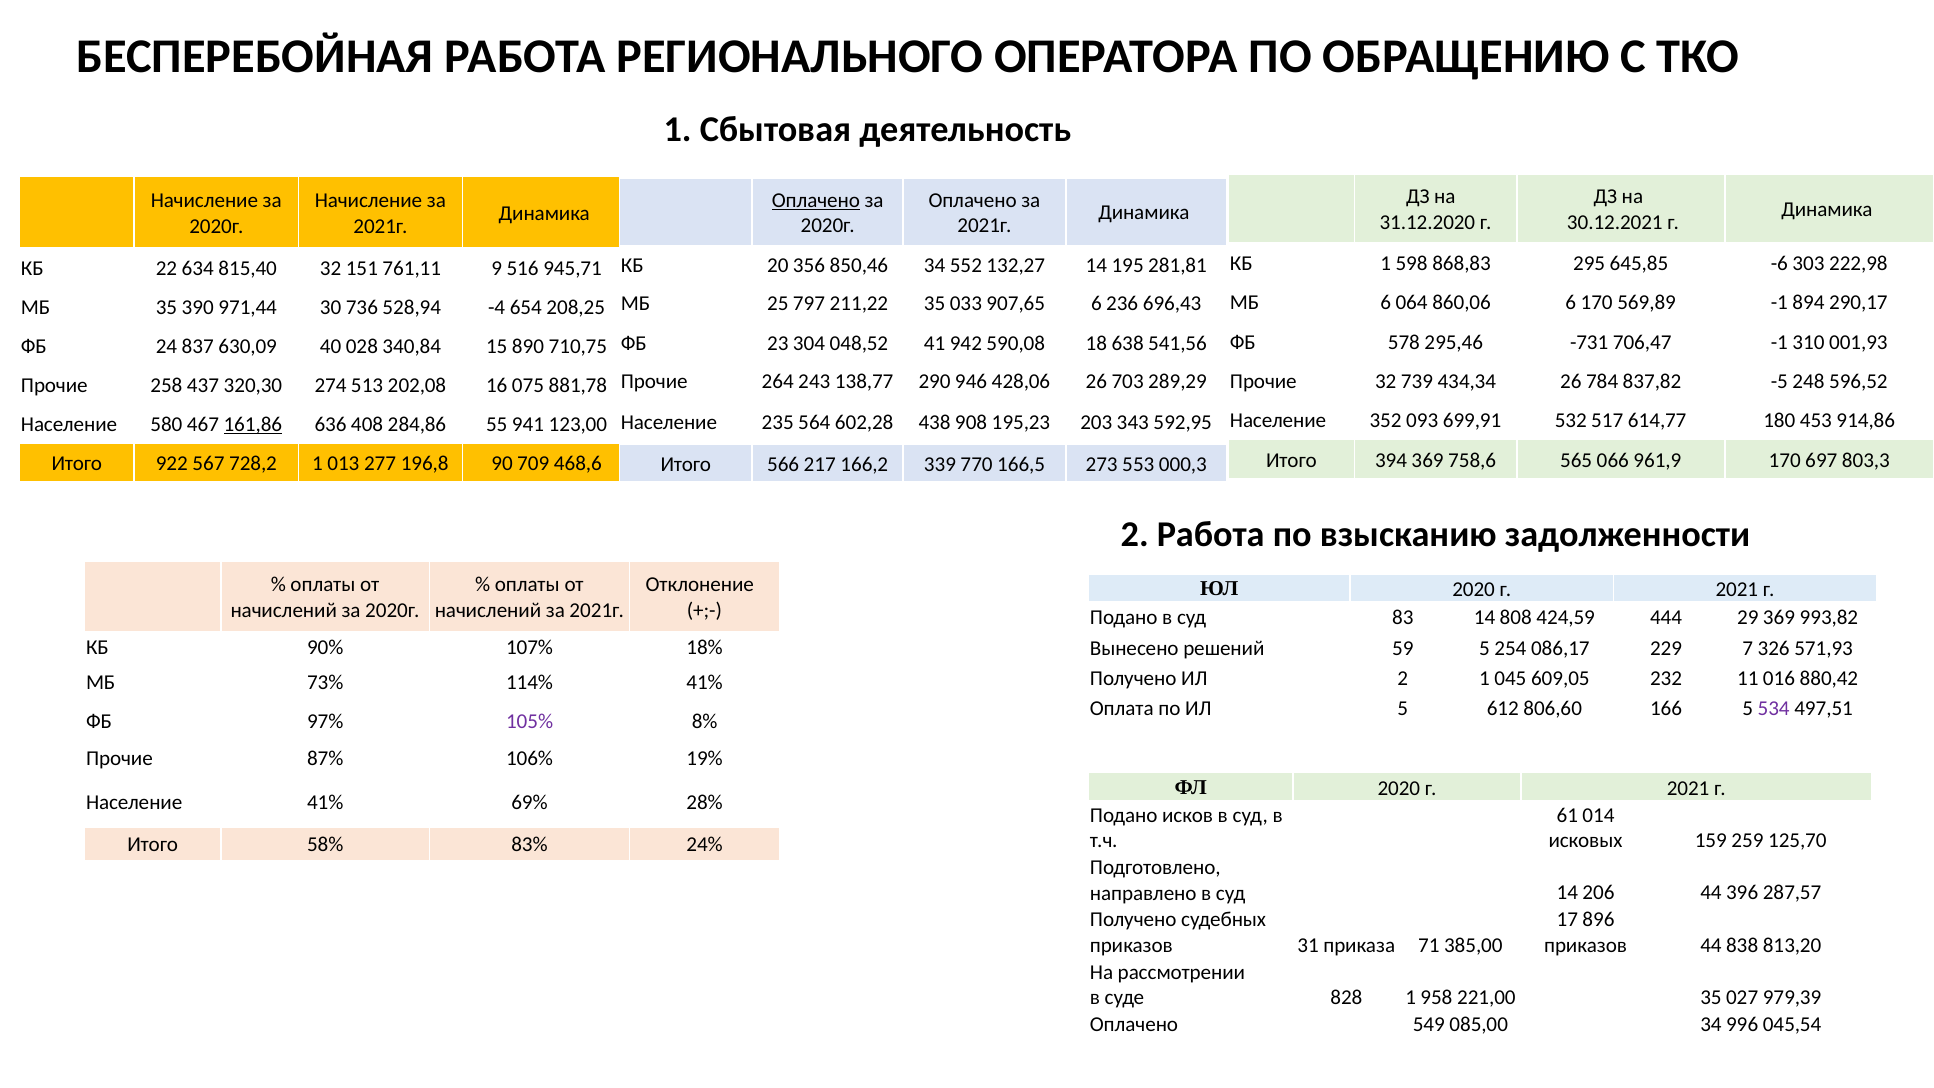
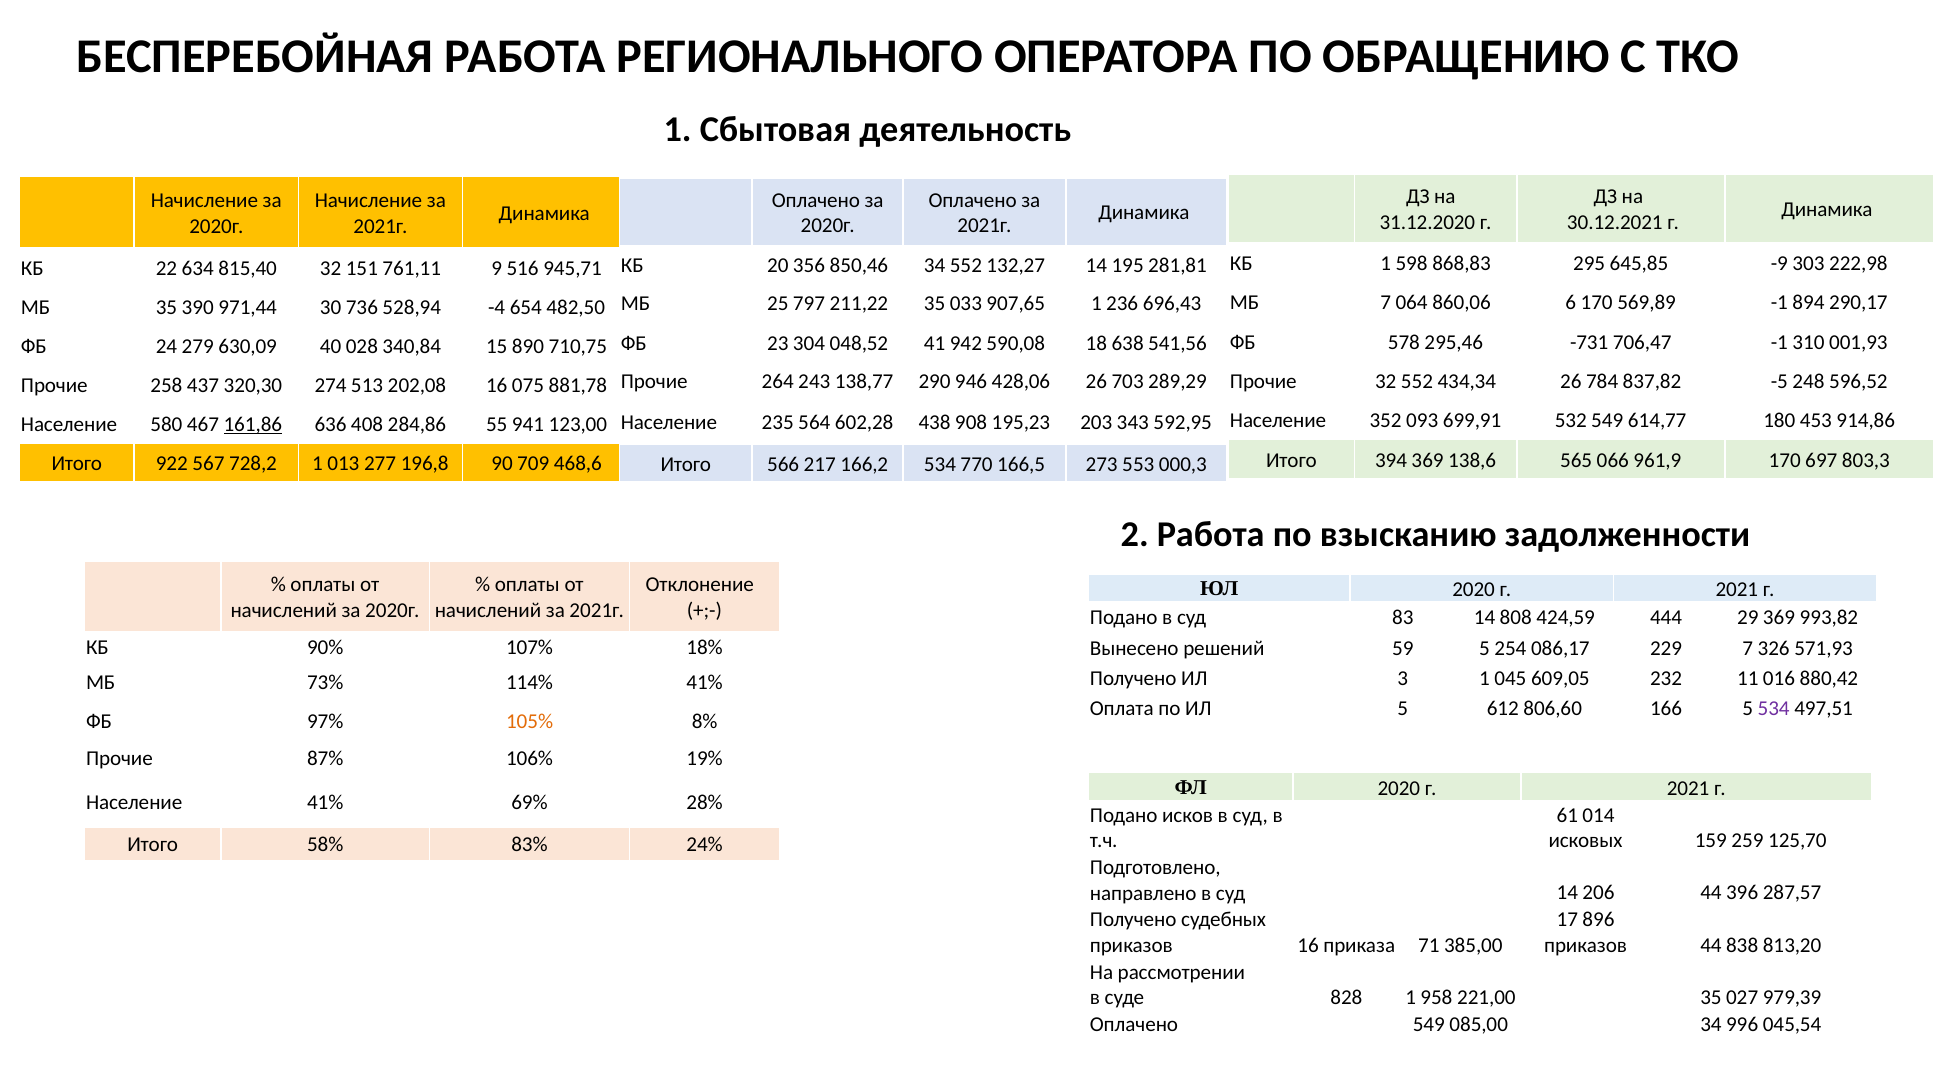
Оплачено at (816, 200) underline: present -> none
-6: -6 -> -9
МБ 6: 6 -> 7
907,65 6: 6 -> 1
208,25: 208,25 -> 482,50
837: 837 -> 279
32 739: 739 -> 552
532 517: 517 -> 549
758,6: 758,6 -> 138,6
166,2 339: 339 -> 534
ИЛ 2: 2 -> 3
105% colour: purple -> orange
приказов 31: 31 -> 16
